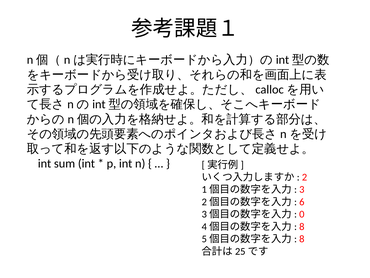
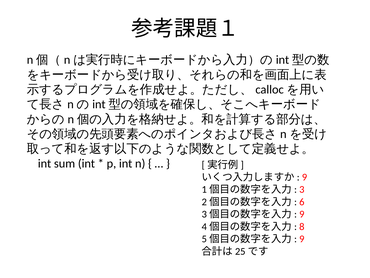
2 at (304, 177): 2 -> 9
0 at (302, 214): 0 -> 9
8 at (302, 239): 8 -> 9
